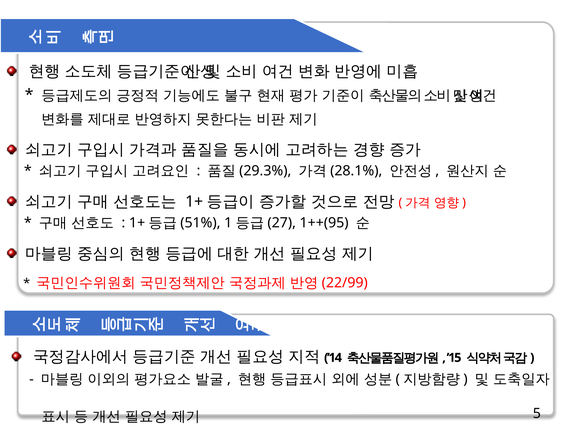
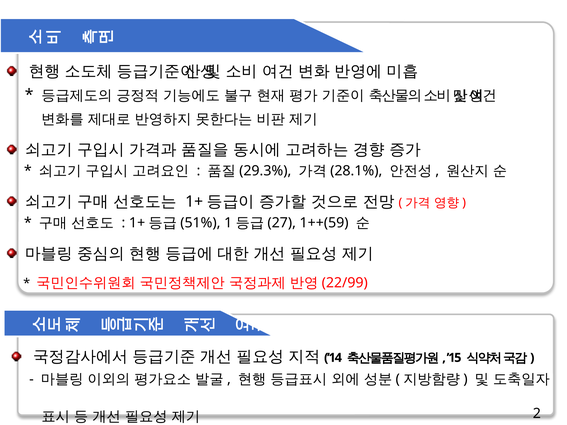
1++(95: 1++(95 -> 1++(59
5: 5 -> 2
